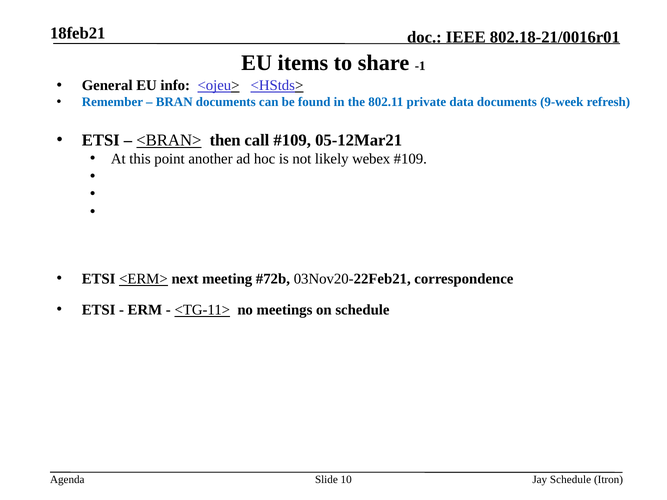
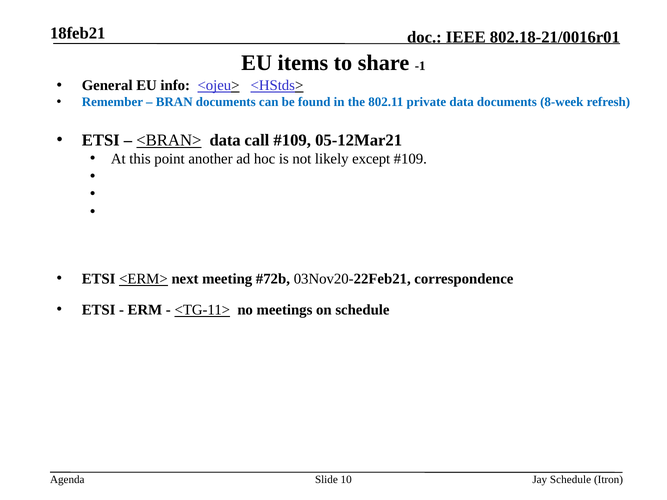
9-week: 9-week -> 8-week
<BRAN> then: then -> data
webex: webex -> except
